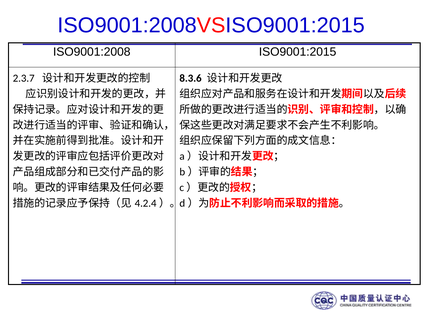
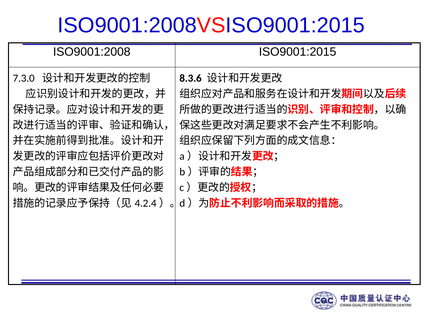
2.3.7: 2.3.7 -> 7.3.0
